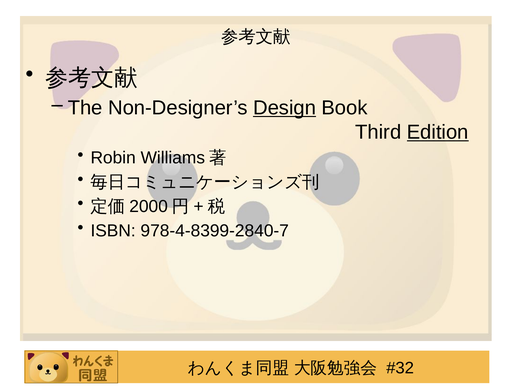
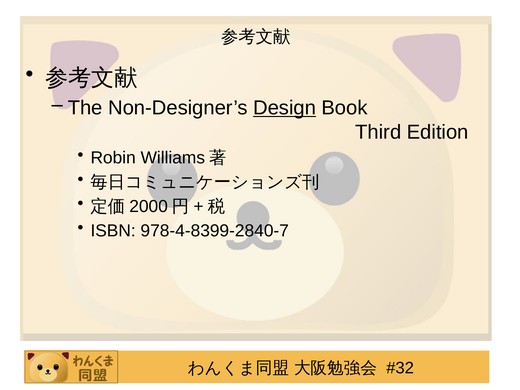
Edition underline: present -> none
